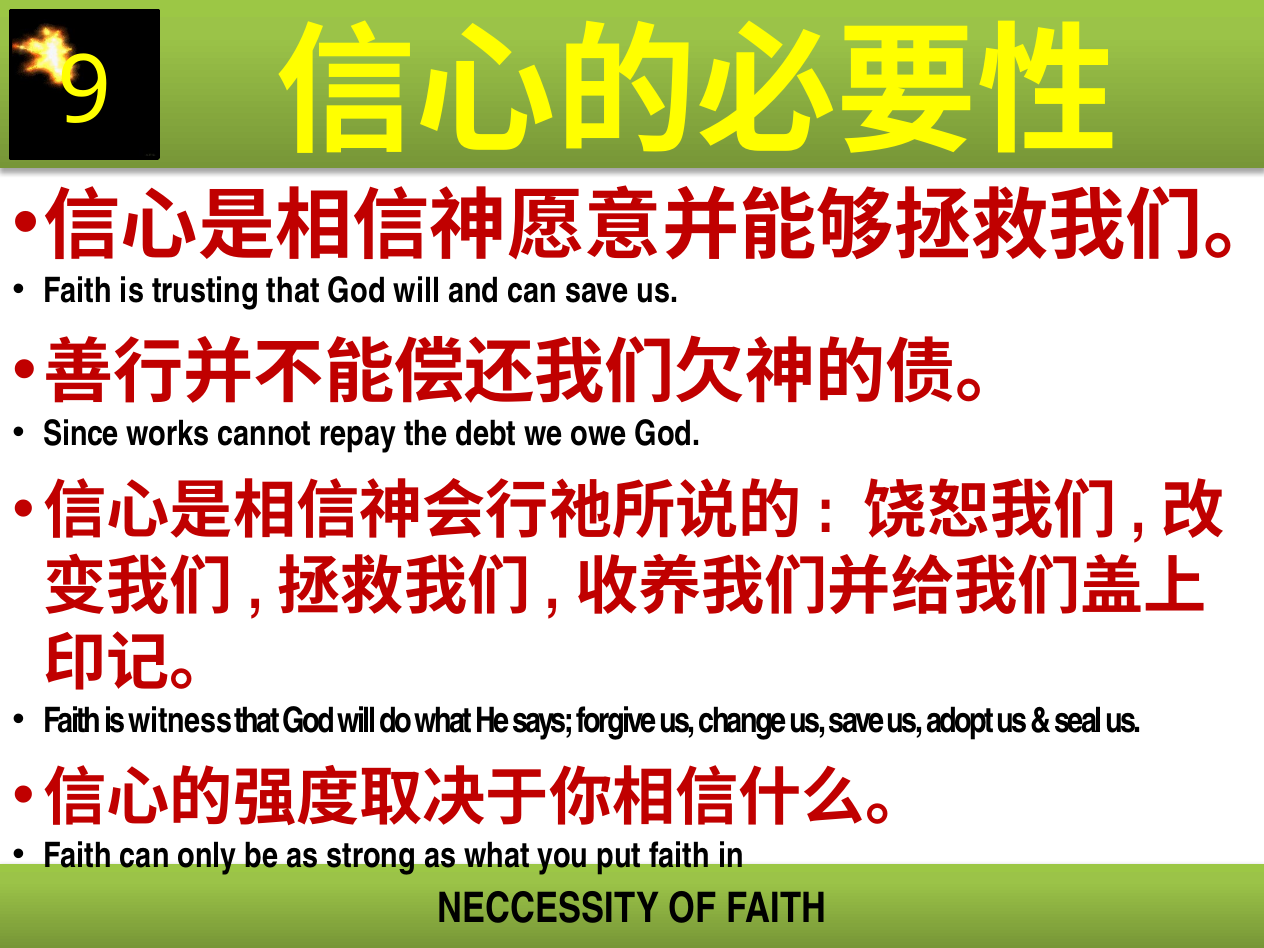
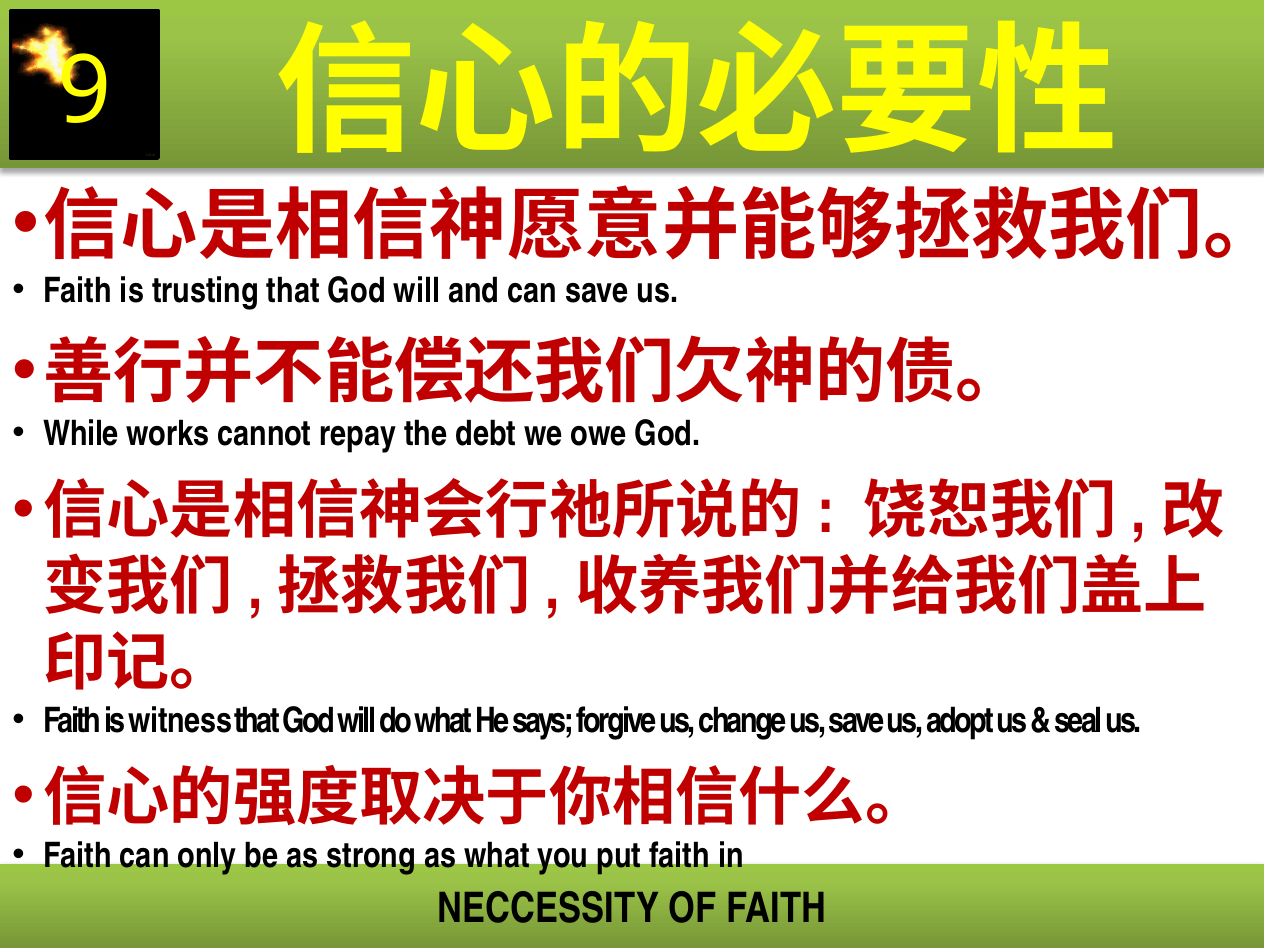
Since: Since -> While
